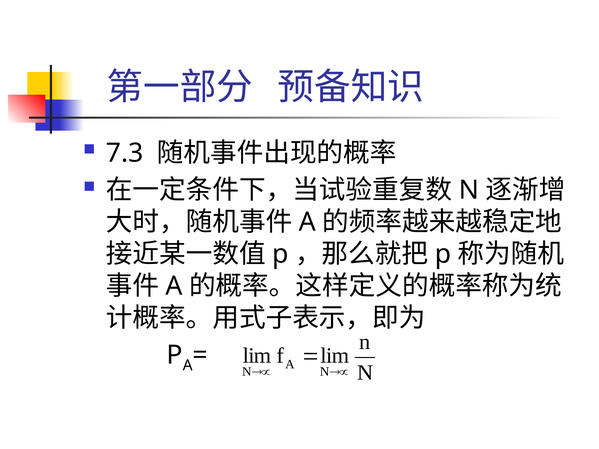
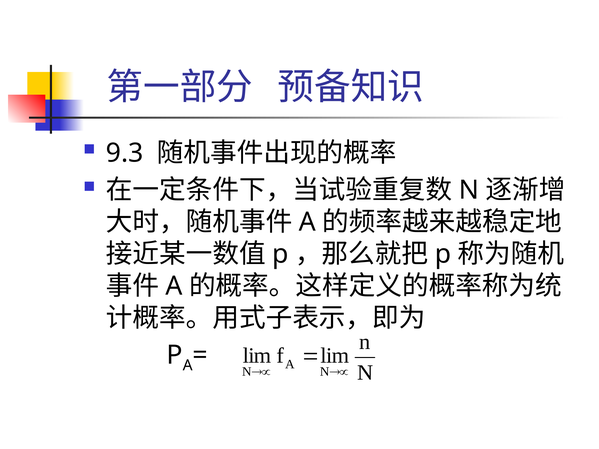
7.3: 7.3 -> 9.3
